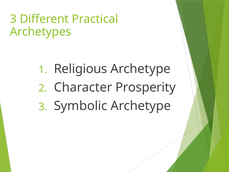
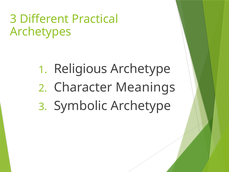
Prosperity: Prosperity -> Meanings
